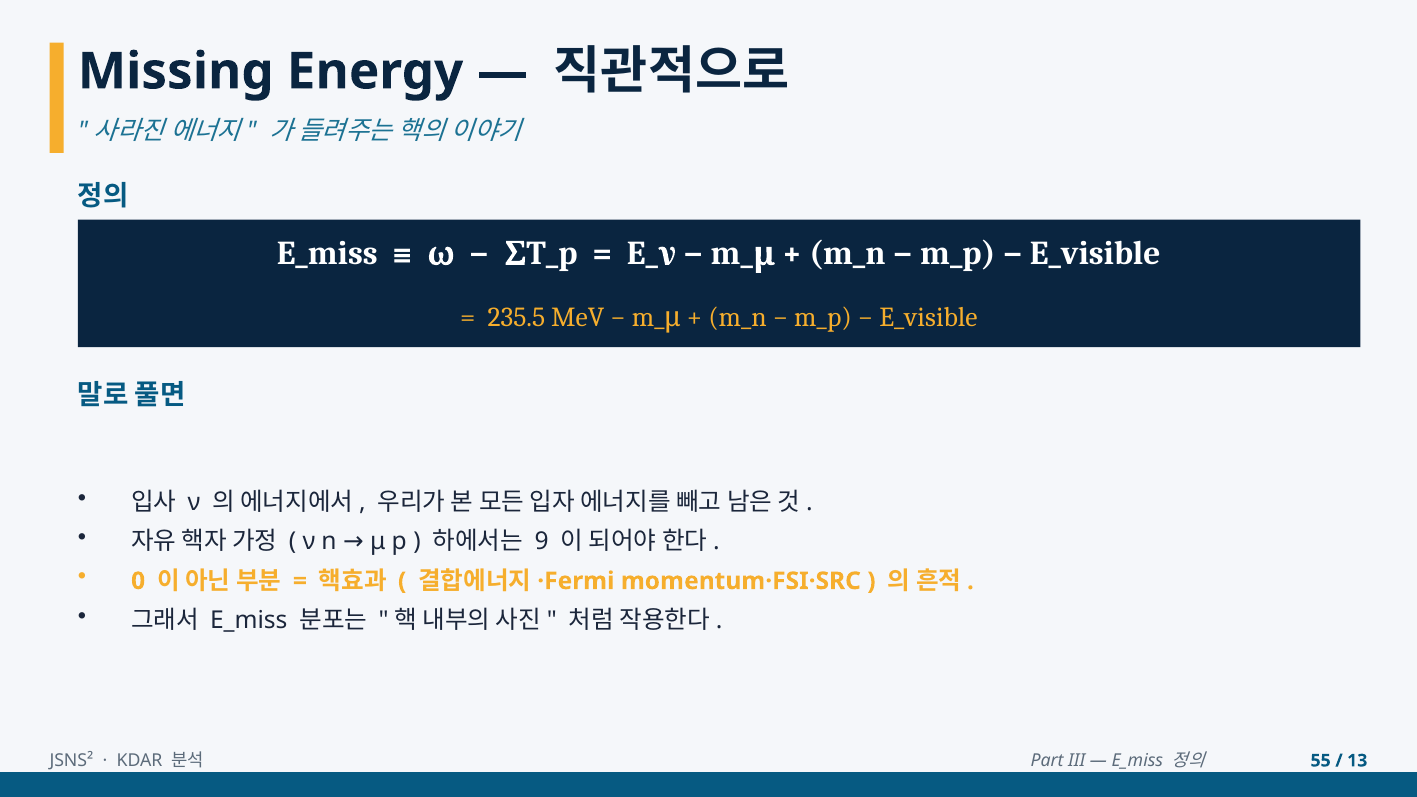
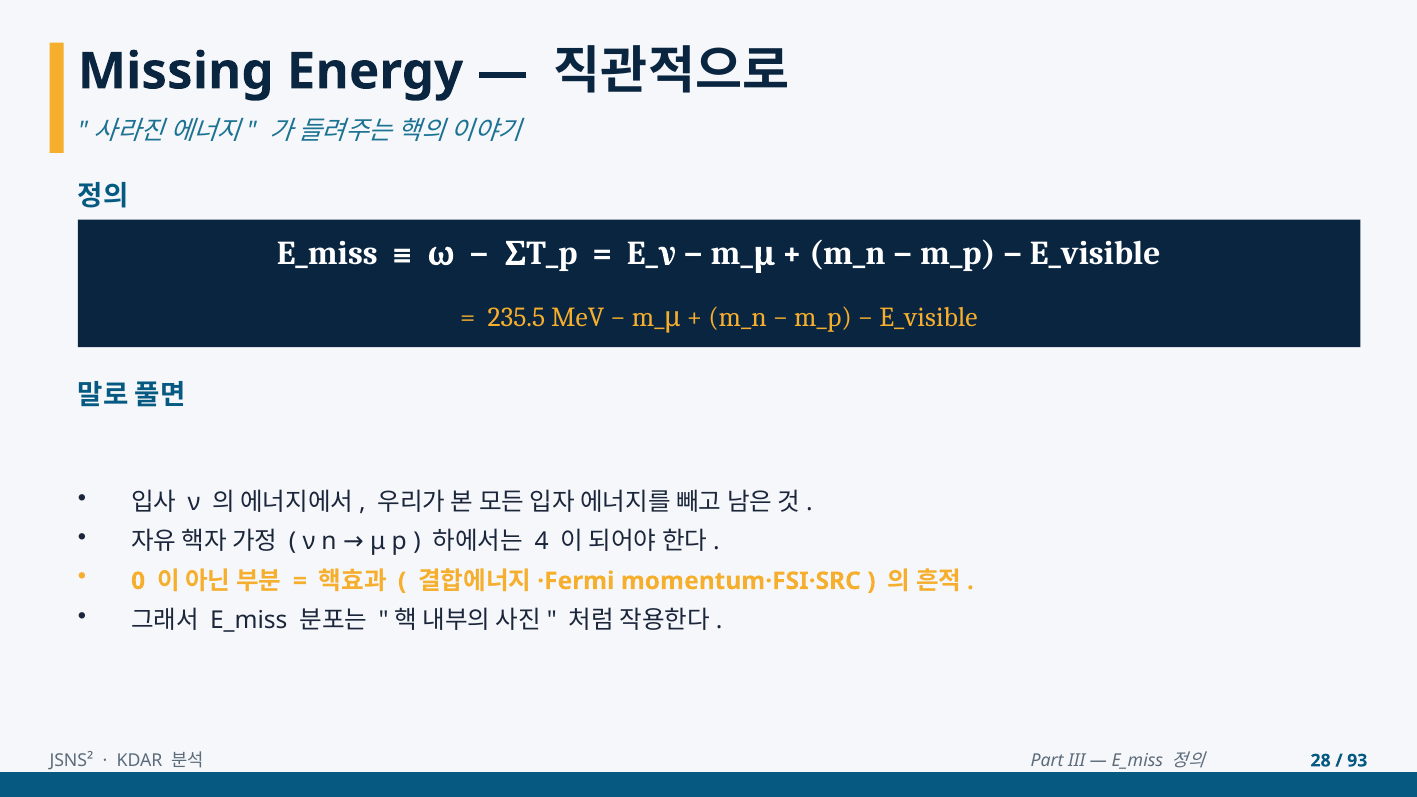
9: 9 -> 4
55: 55 -> 28
13: 13 -> 93
